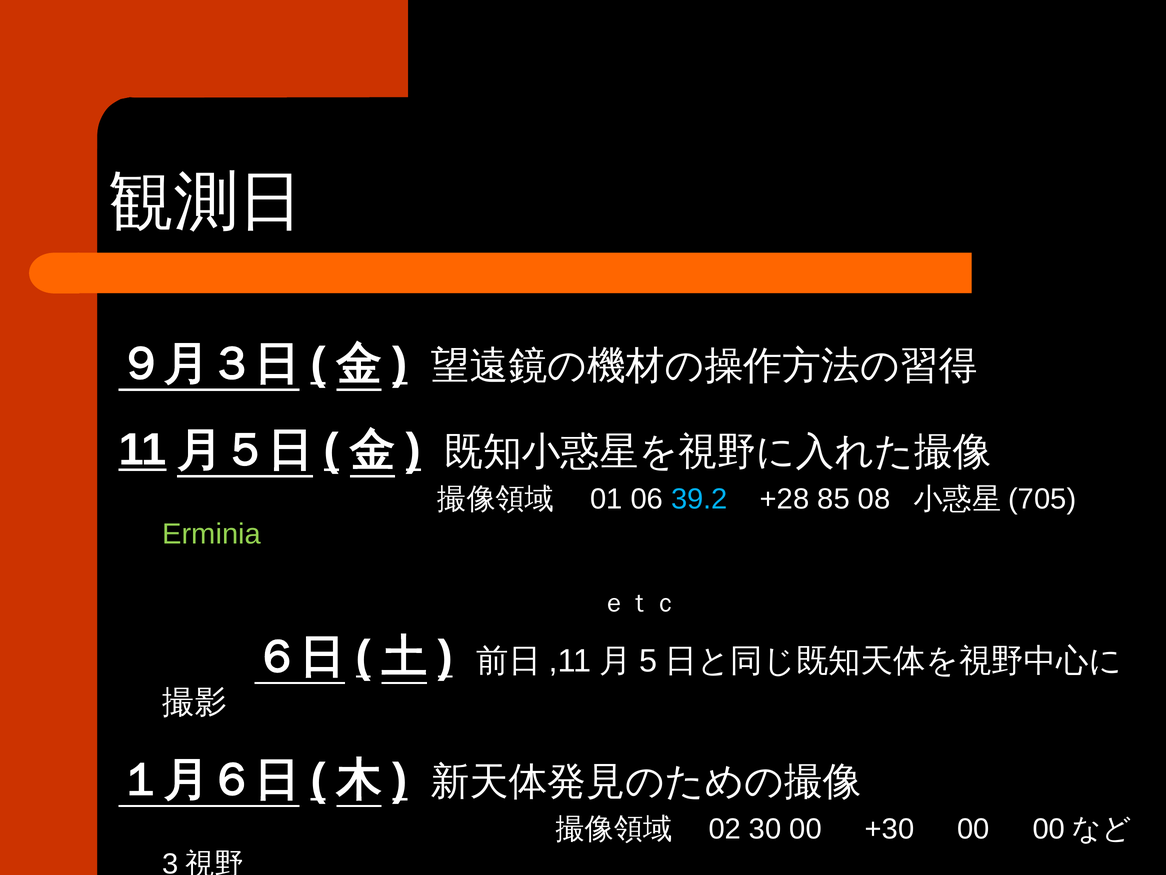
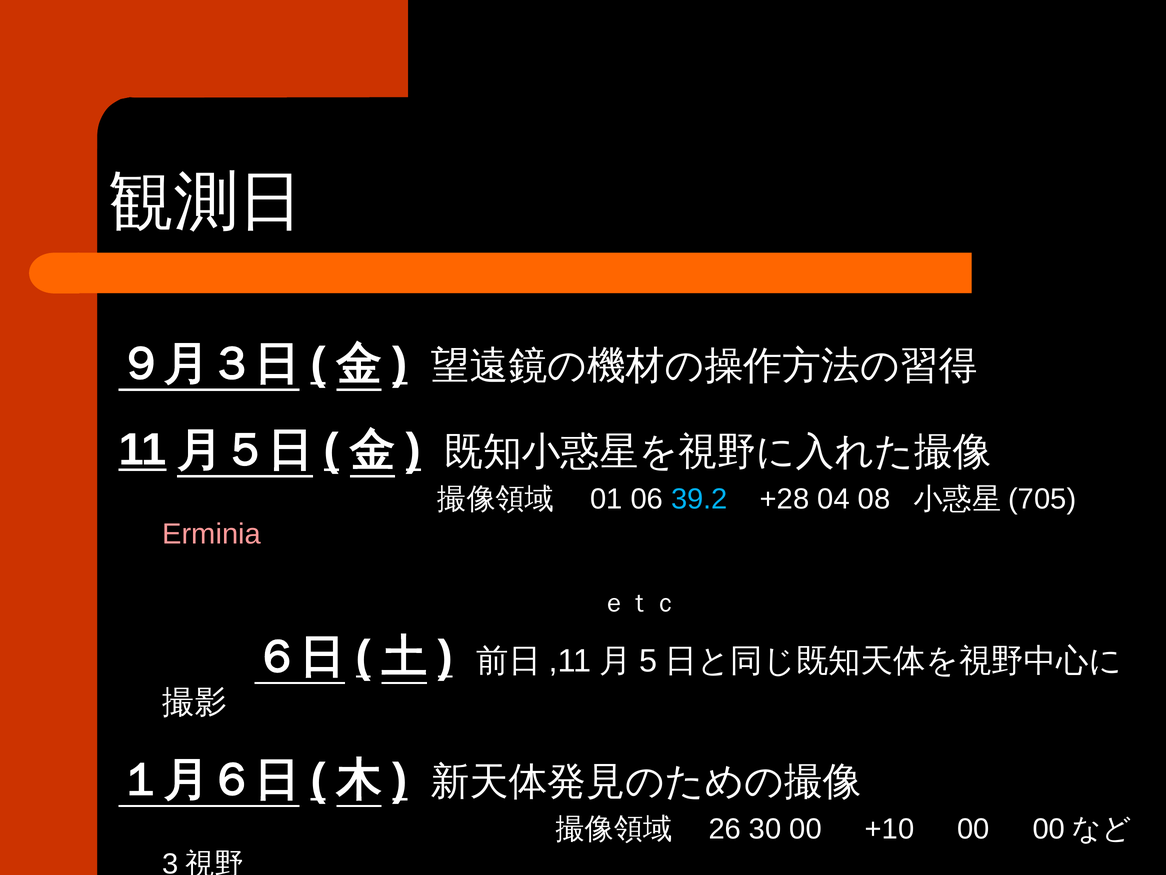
85: 85 -> 04
Erminia colour: light green -> pink
02: 02 -> 26
+30: +30 -> +10
